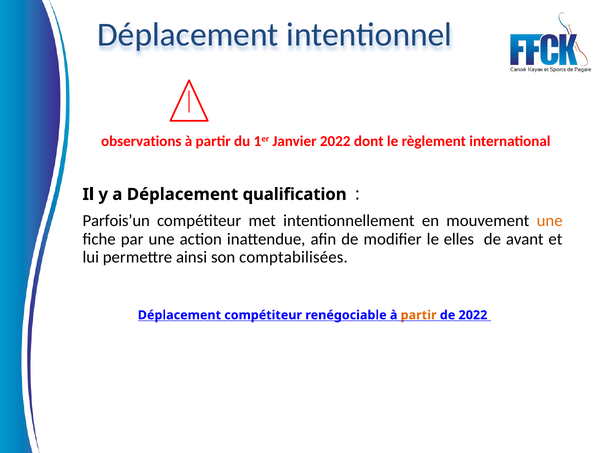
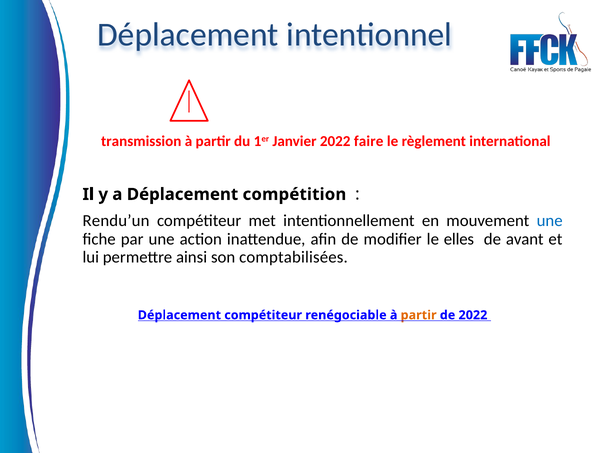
observations: observations -> transmission
dont: dont -> faire
qualification: qualification -> compétition
Parfois’un: Parfois’un -> Rendu’un
une at (550, 221) colour: orange -> blue
